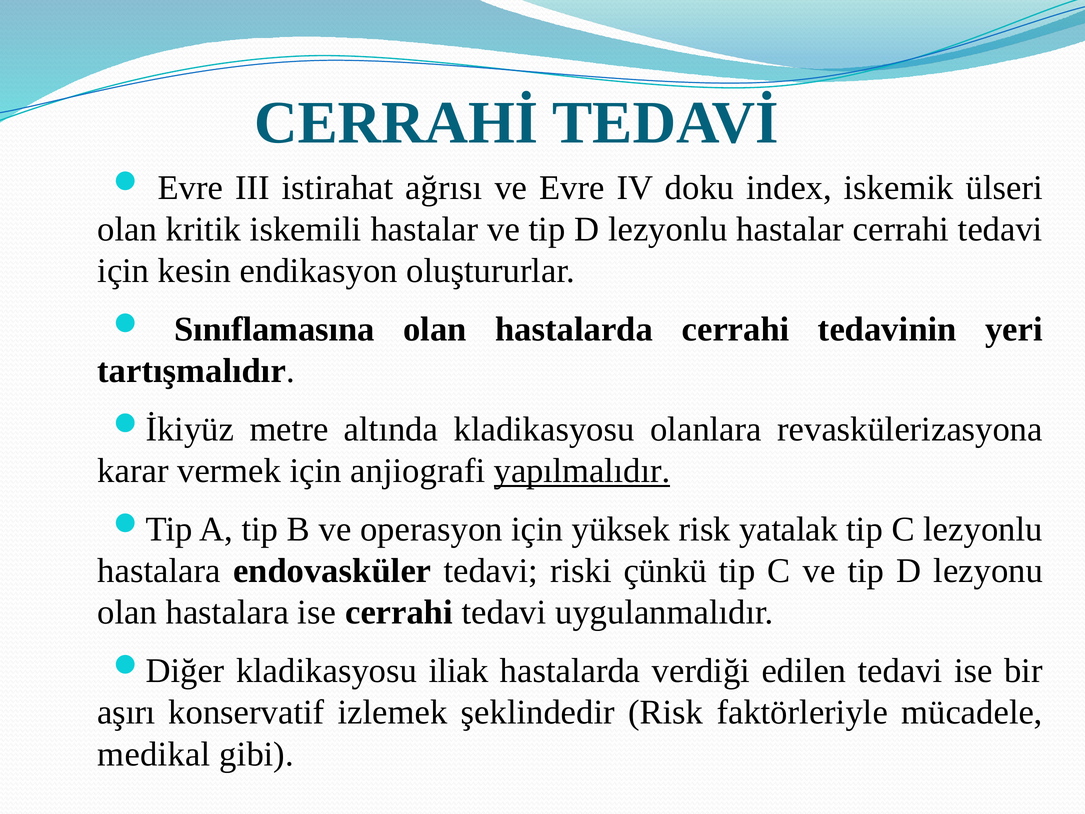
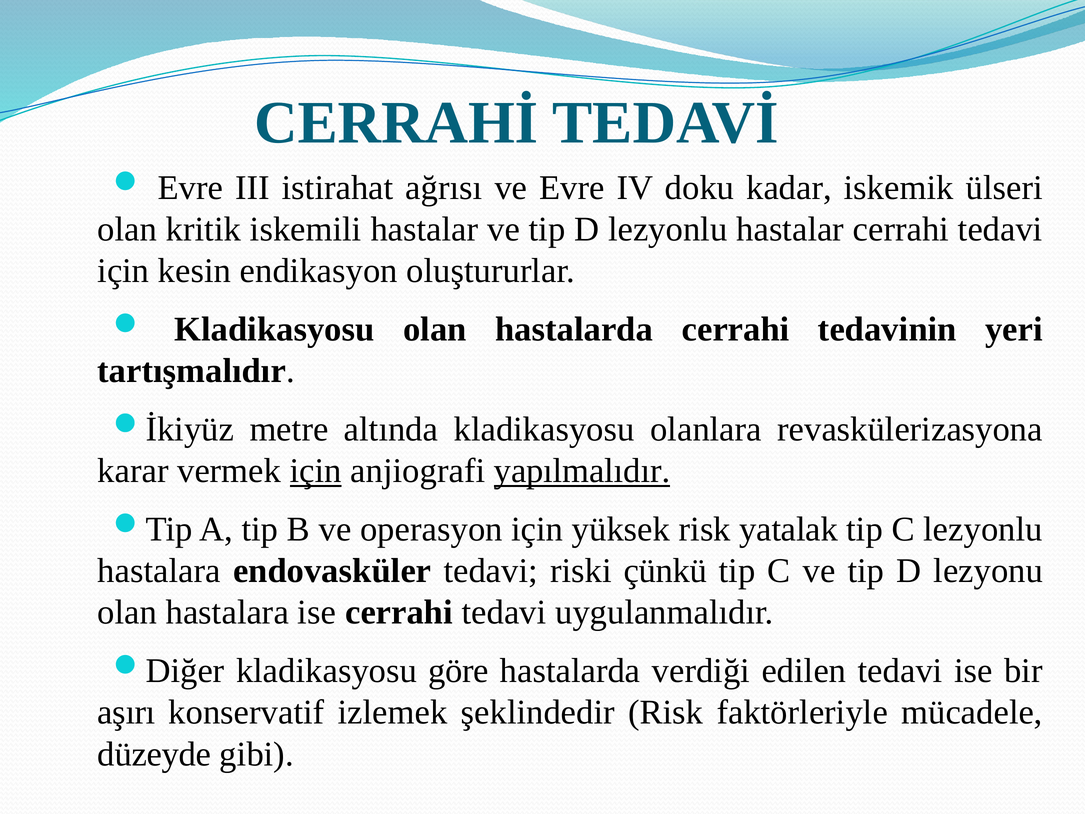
index: index -> kadar
Sınıflamasına at (274, 329): Sınıflamasına -> Kladikasyosu
için at (316, 471) underline: none -> present
iliak: iliak -> göre
medikal: medikal -> düzeyde
